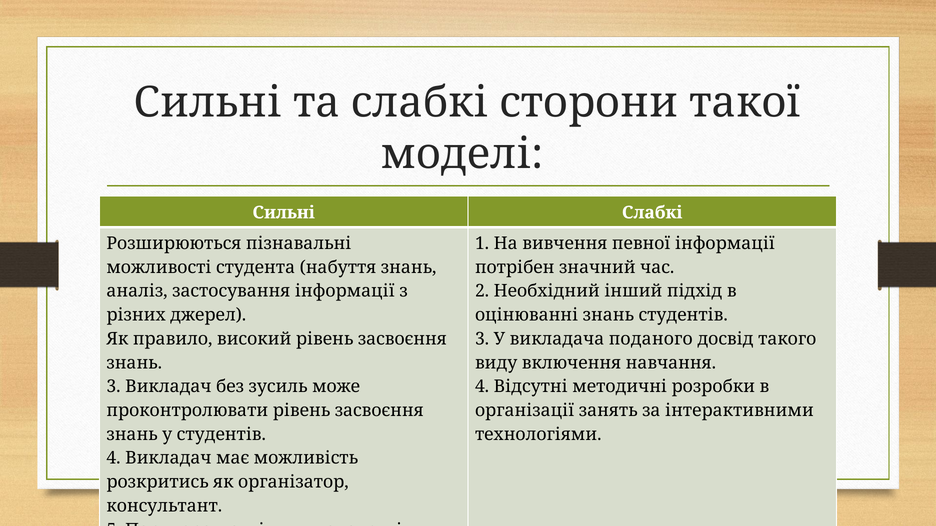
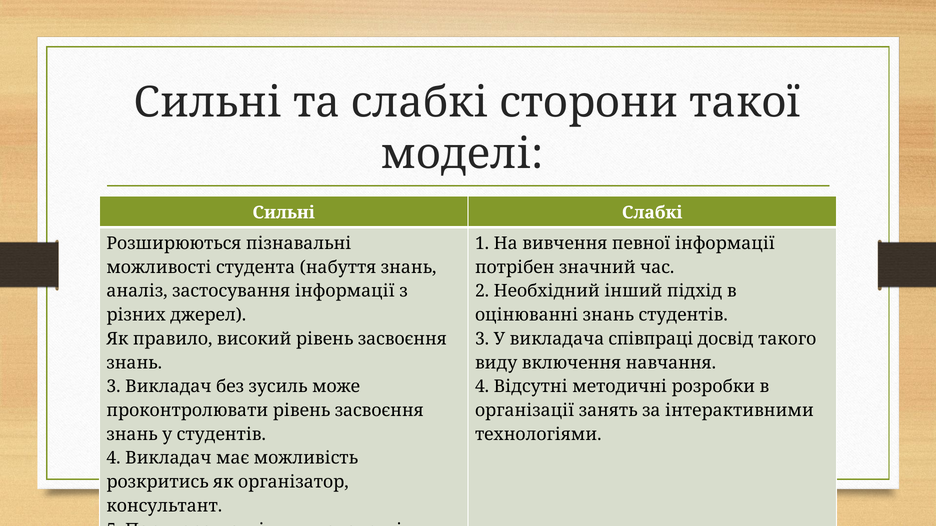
поданого: поданого -> співпраці
